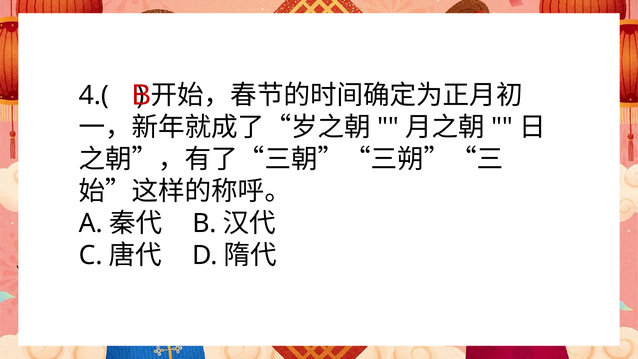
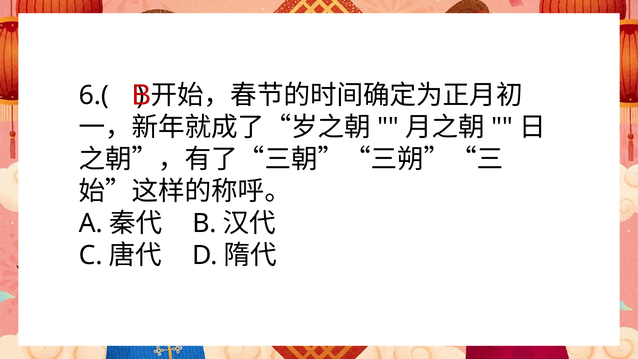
4.(: 4.( -> 6.(
